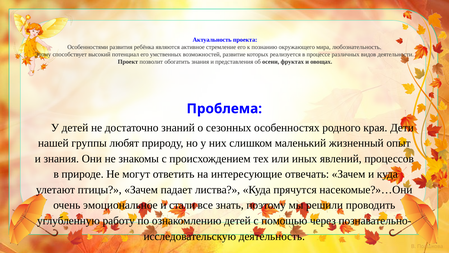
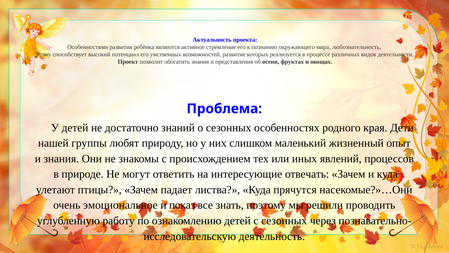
стали: стали -> показ
с помощью: помощью -> сезонных
